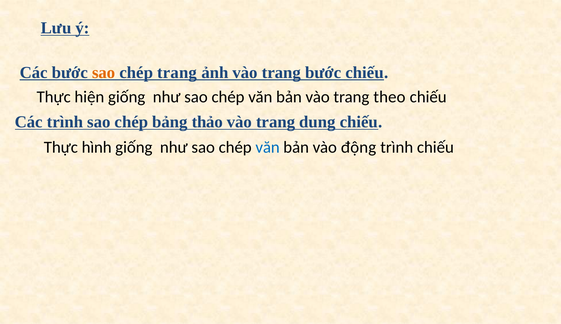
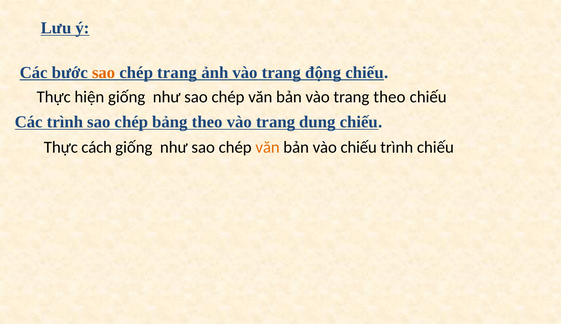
trang bước: bước -> động
bảng thảo: thảo -> theo
hình: hình -> cách
văn at (268, 147) colour: blue -> orange
vào động: động -> chiếu
